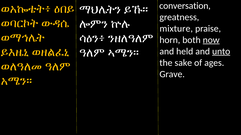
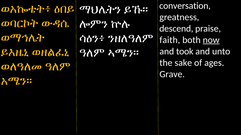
mixture: mixture -> descend
horn: horn -> faith
held: held -> took
unto underline: present -> none
